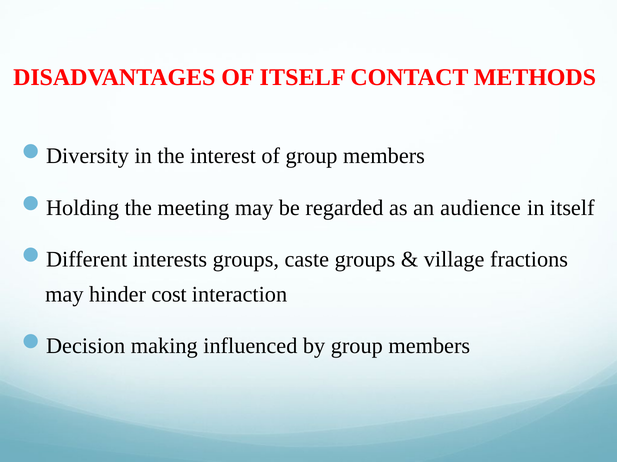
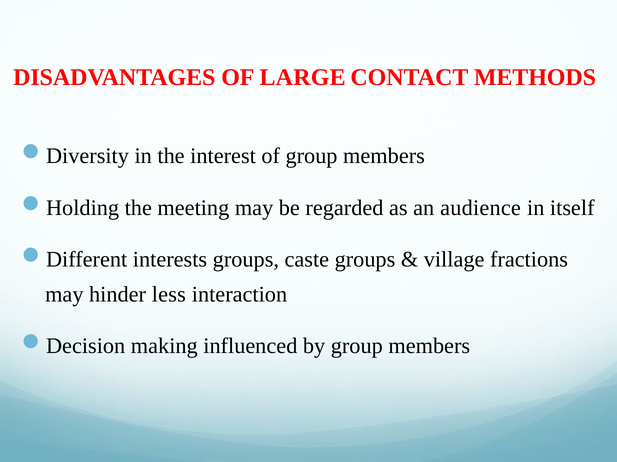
OF ITSELF: ITSELF -> LARGE
cost: cost -> less
